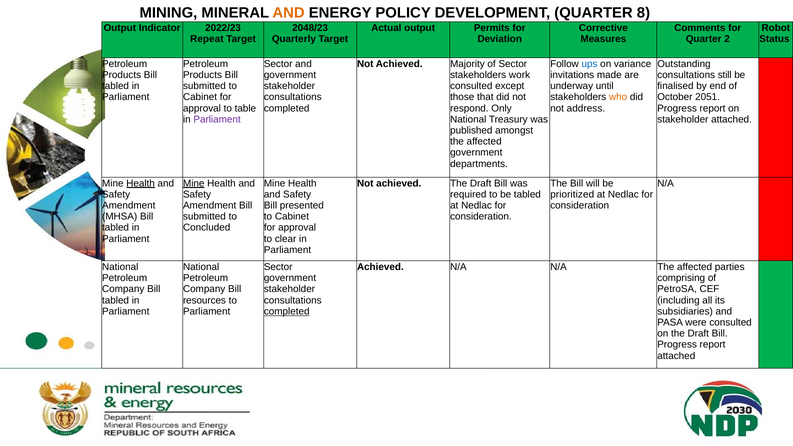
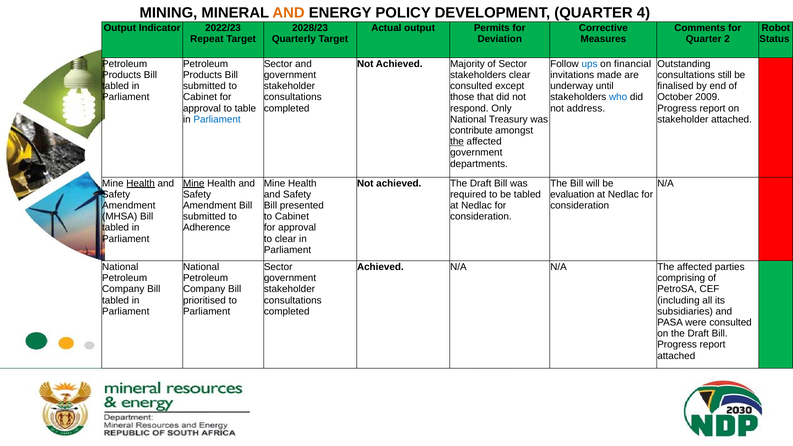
8: 8 -> 4
2048/23: 2048/23 -> 2028/23
variance: variance -> financial
stakeholders work: work -> clear
who colour: orange -> blue
2051: 2051 -> 2009
Parliament at (217, 119) colour: purple -> blue
published: published -> contribute
the at (457, 142) underline: none -> present
prioritized: prioritized -> evaluation
Concluded: Concluded -> Adherence
resources: resources -> prioritised
completed at (287, 311) underline: present -> none
